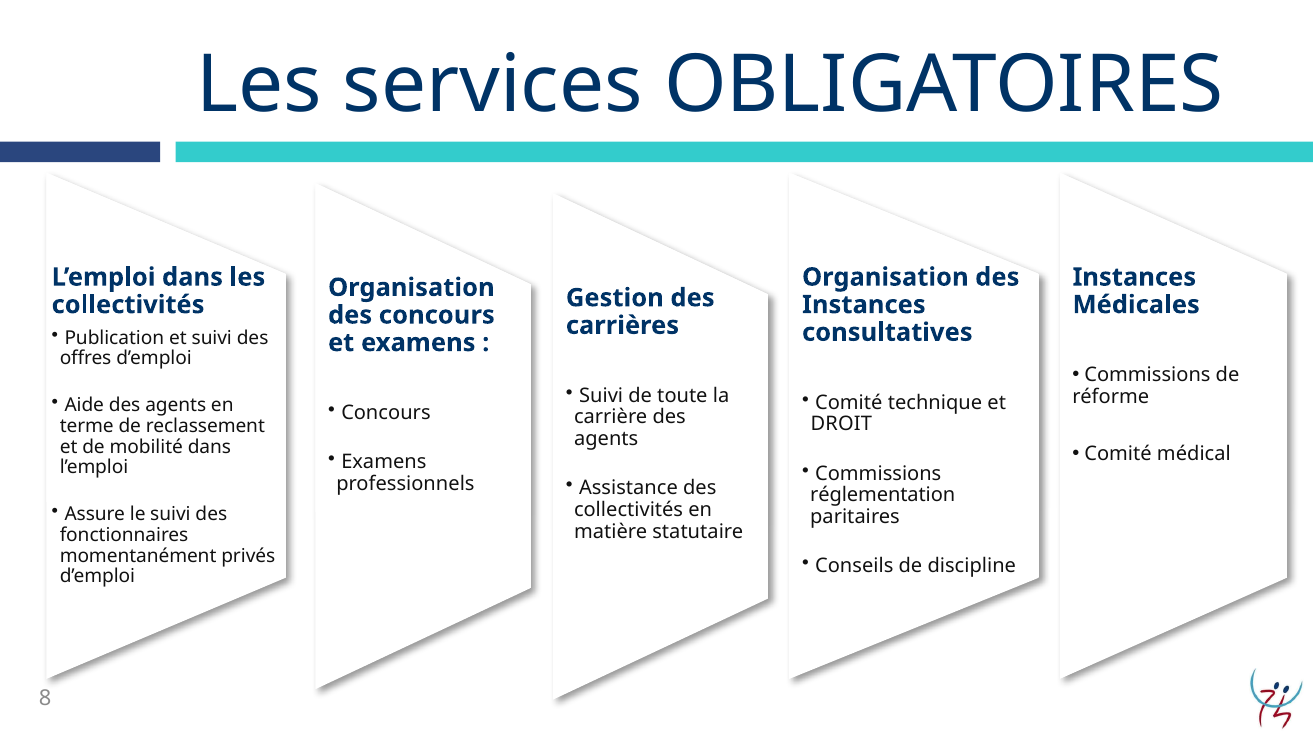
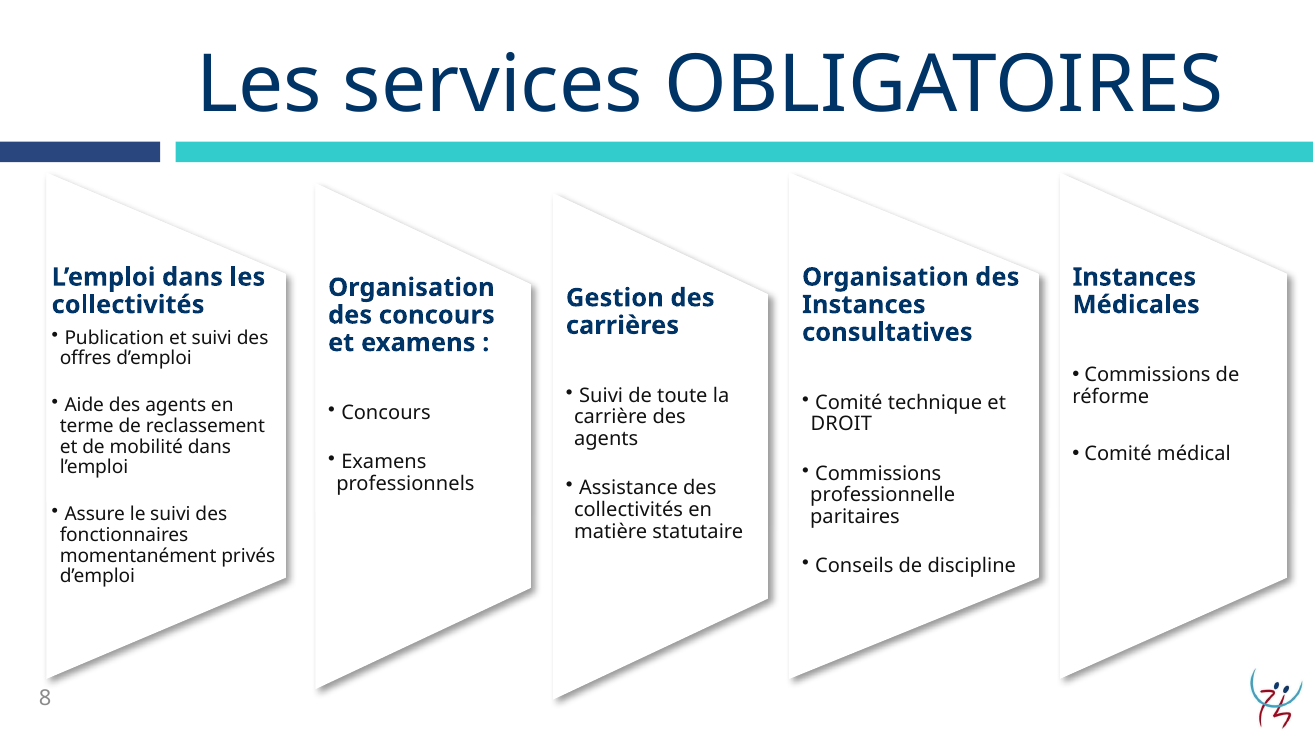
réglementation: réglementation -> professionnelle
